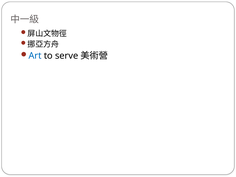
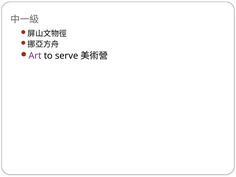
Art colour: blue -> purple
